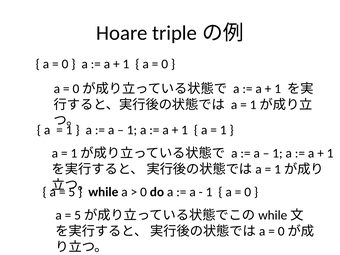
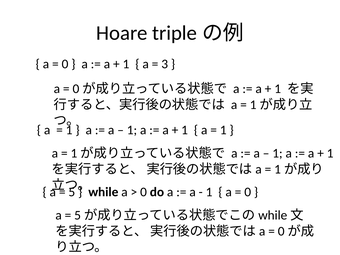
0 at (165, 64): 0 -> 3
